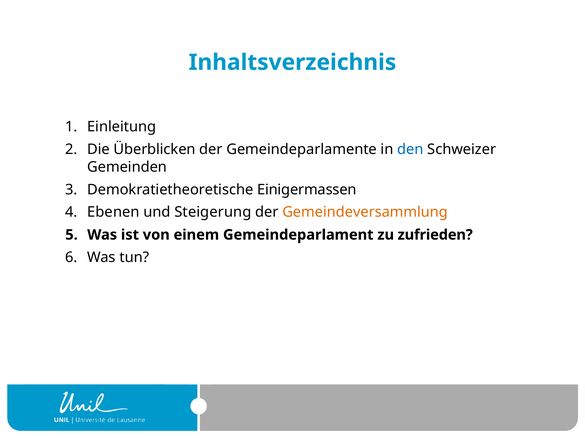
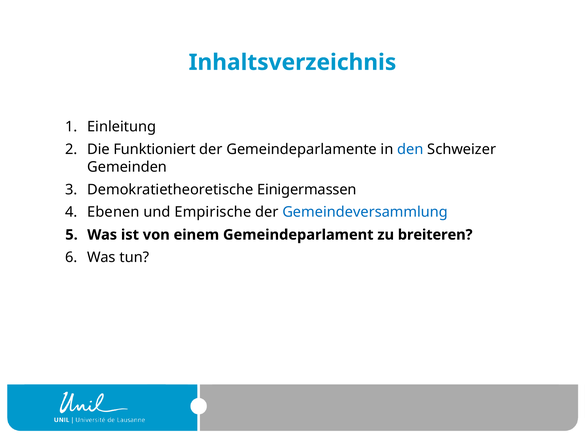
Überblicken: Überblicken -> Funktioniert
Steigerung: Steigerung -> Empirische
Gemeindeversammlung colour: orange -> blue
zufrieden: zufrieden -> breiteren
